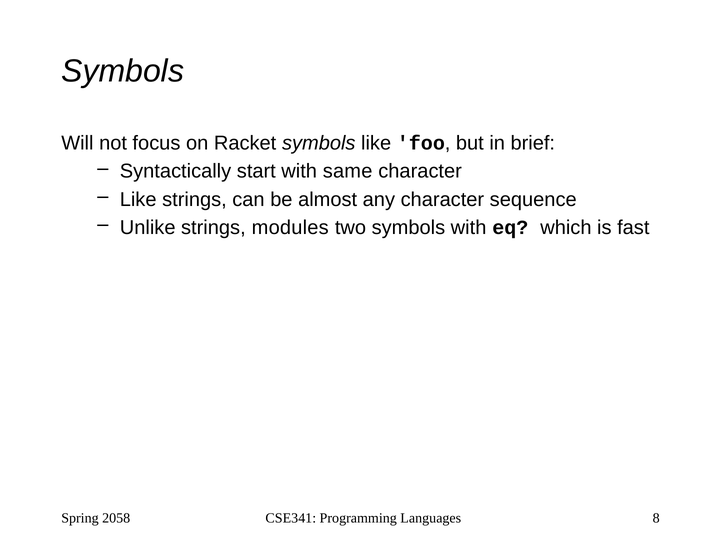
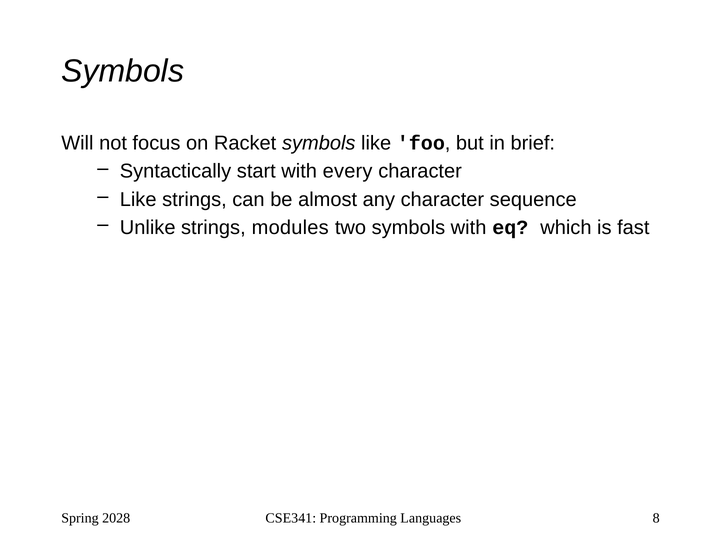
same: same -> every
2058: 2058 -> 2028
